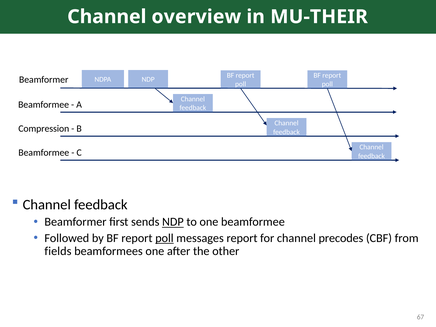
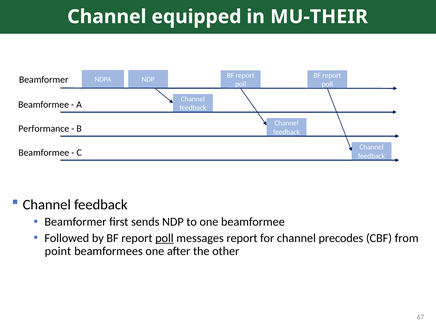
overview: overview -> equipped
Compression: Compression -> Performance
NDP at (173, 222) underline: present -> none
fields: fields -> point
